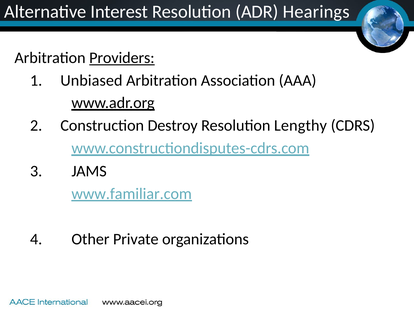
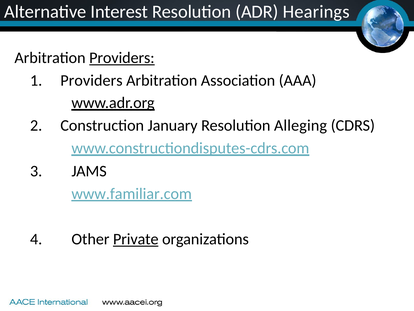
1 Unbiased: Unbiased -> Providers
Destroy: Destroy -> January
Lengthy: Lengthy -> Alleging
Private underline: none -> present
